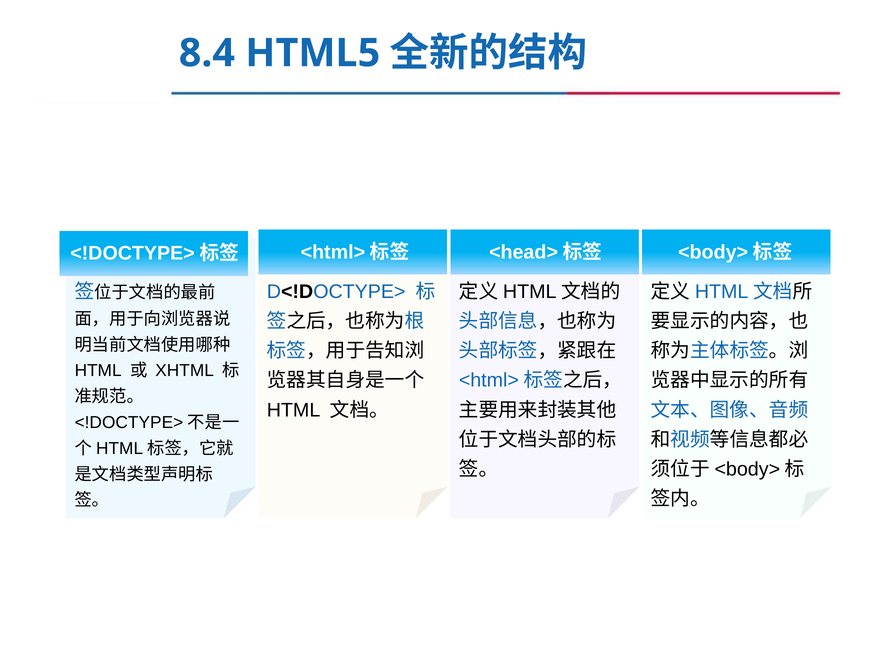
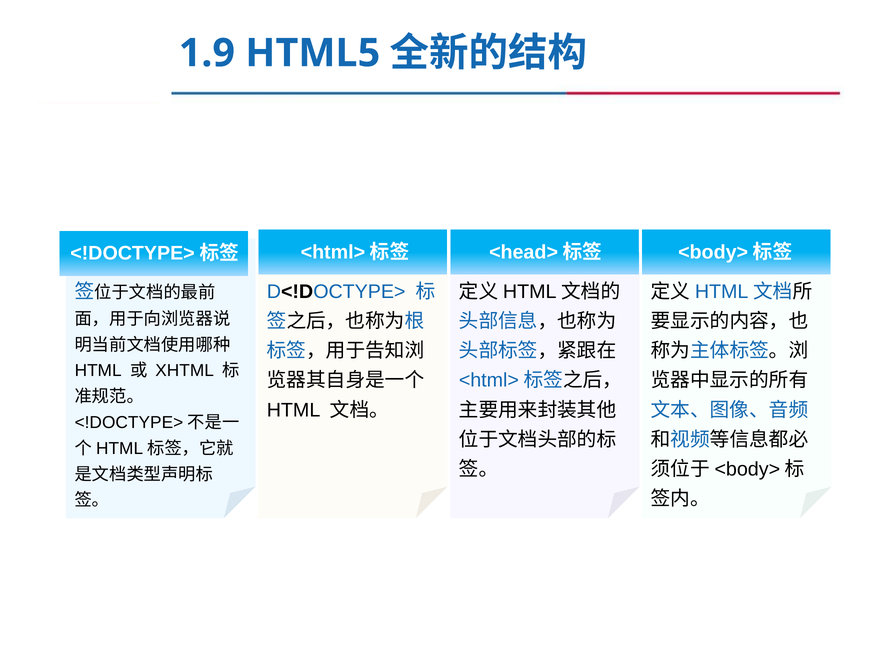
8.4: 8.4 -> 1.9
